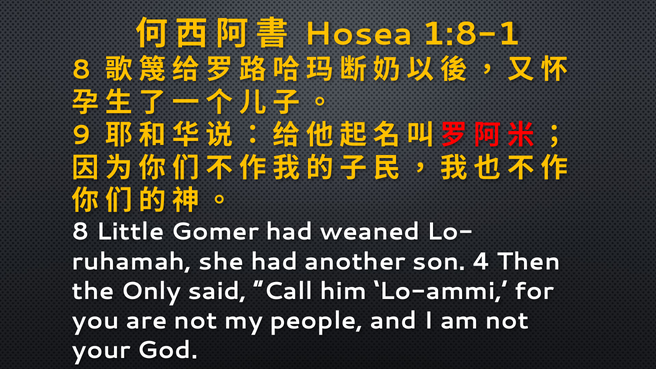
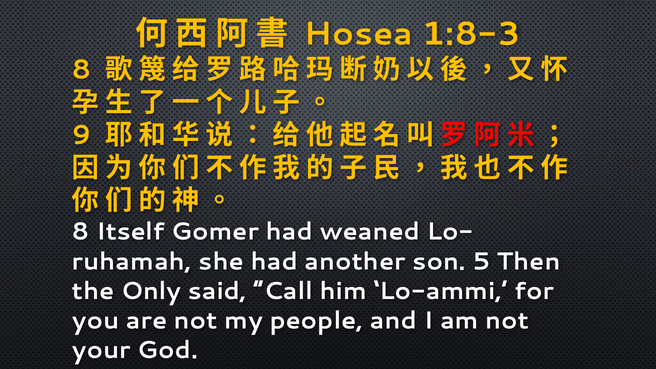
1:8-1: 1:8-1 -> 1:8-3
Little: Little -> Itself
4: 4 -> 5
